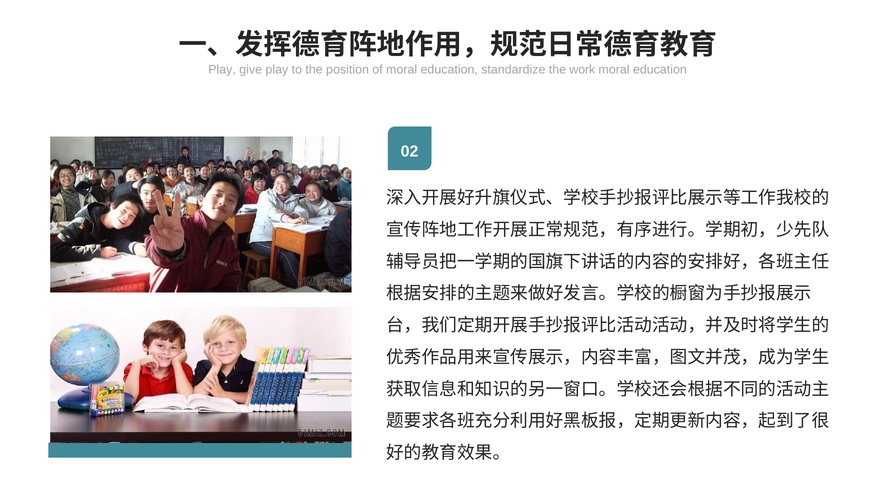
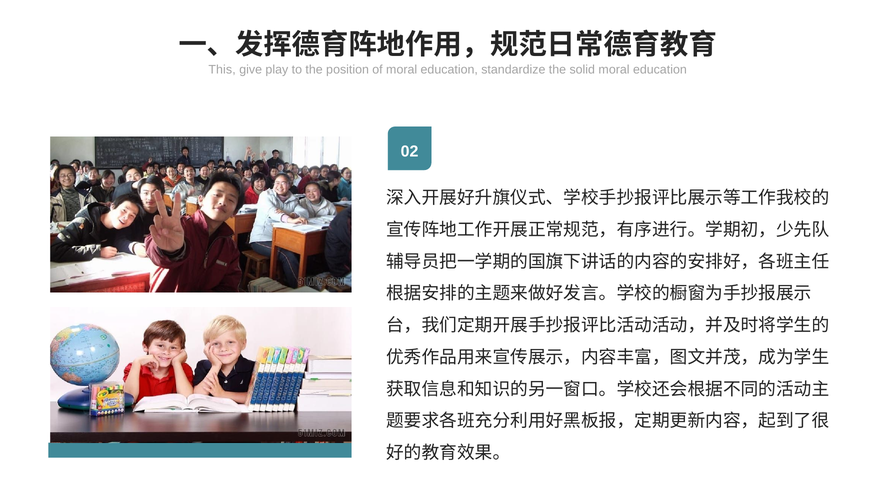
Play at (222, 70): Play -> This
work: work -> solid
